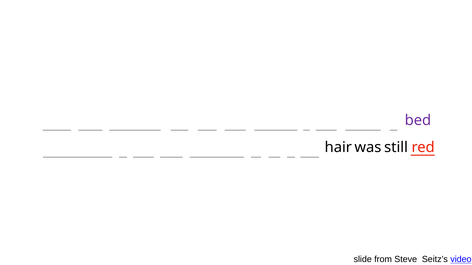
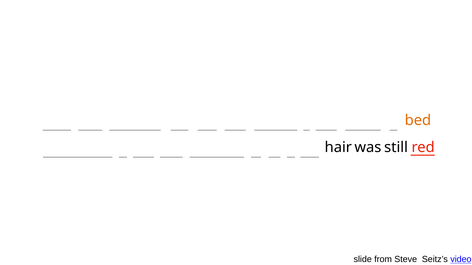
bed colour: purple -> orange
